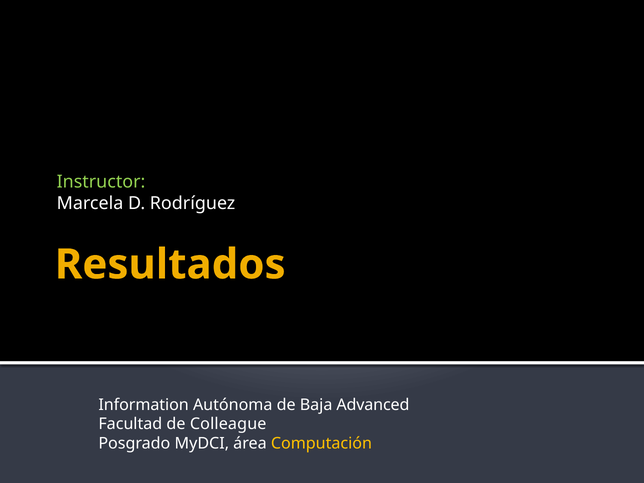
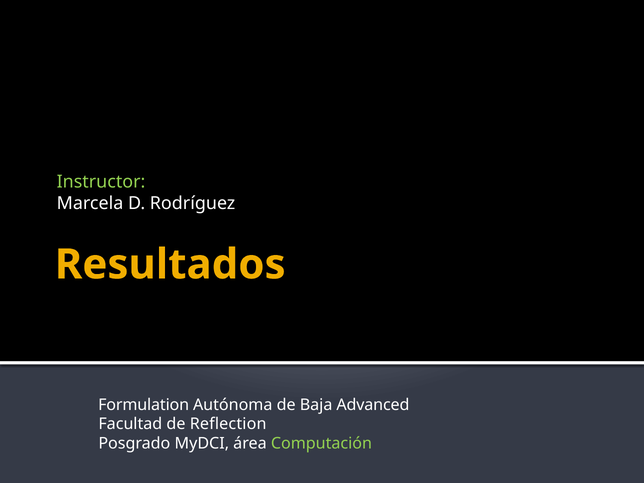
Information: Information -> Formulation
Colleague: Colleague -> Reflection
Computación colour: yellow -> light green
